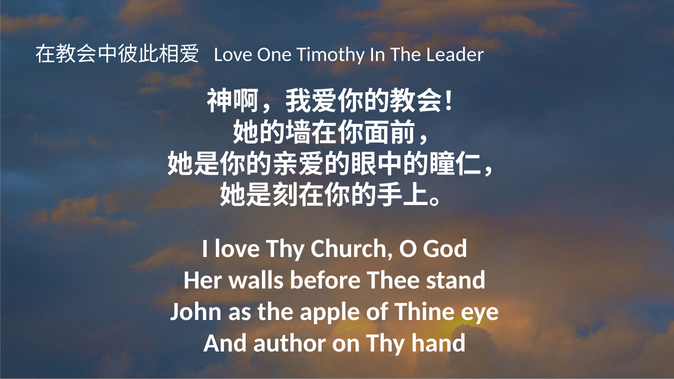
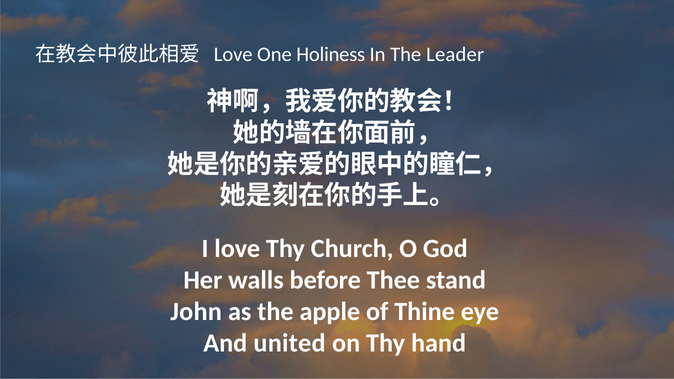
Timothy: Timothy -> Holiness
author: author -> united
